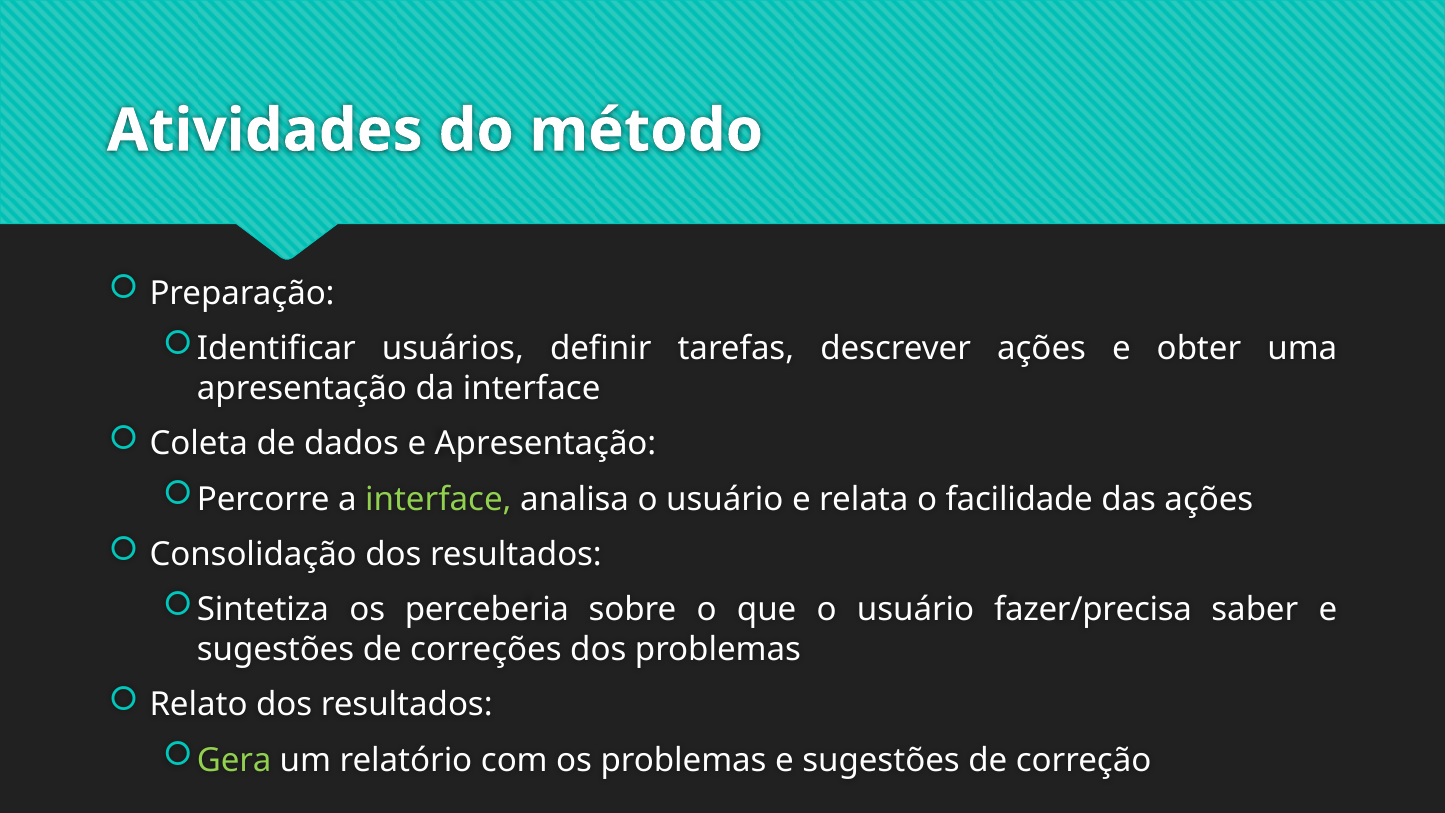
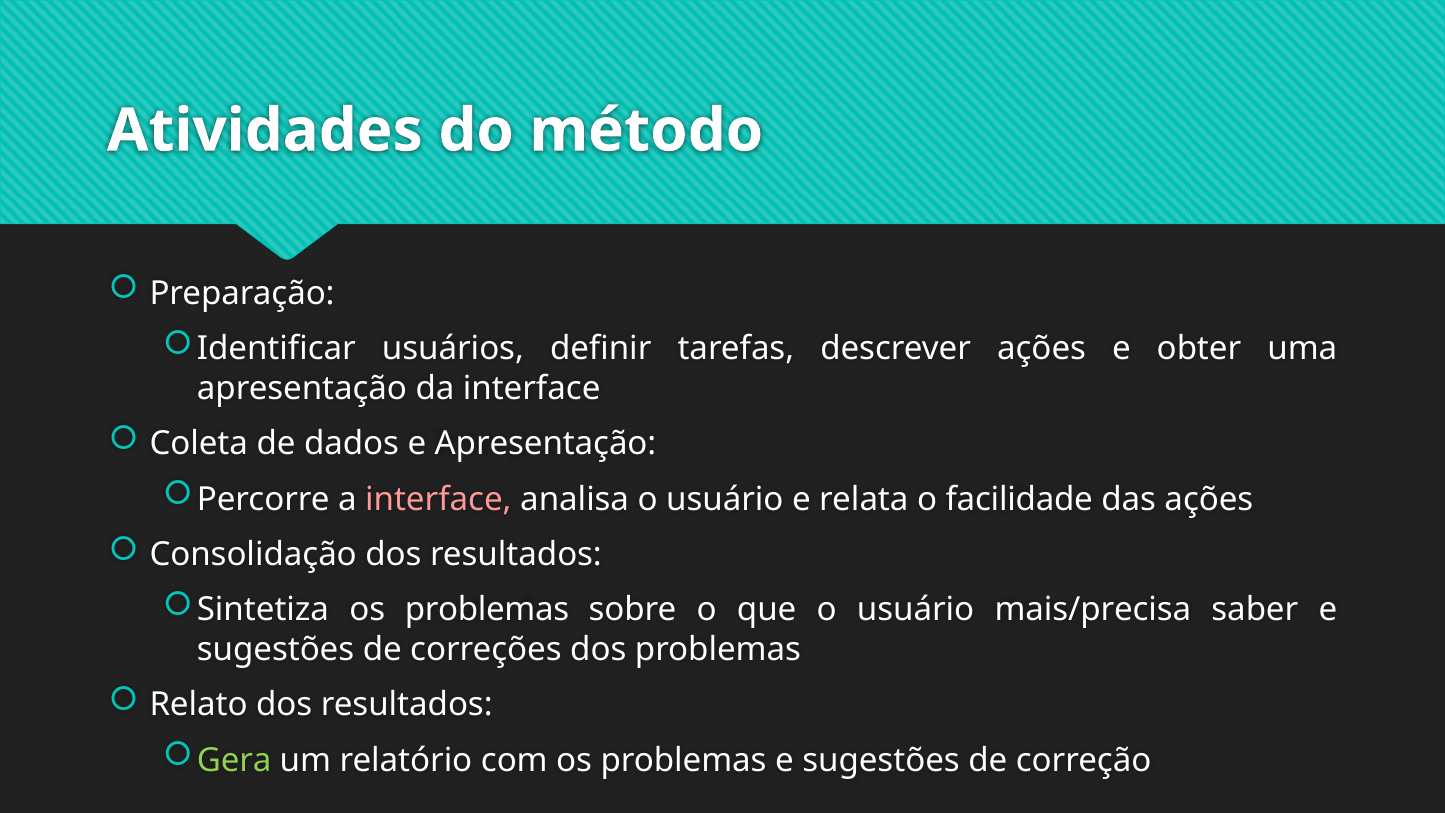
interface at (438, 499) colour: light green -> pink
Sintetiza os perceberia: perceberia -> problemas
fazer/precisa: fazer/precisa -> mais/precisa
